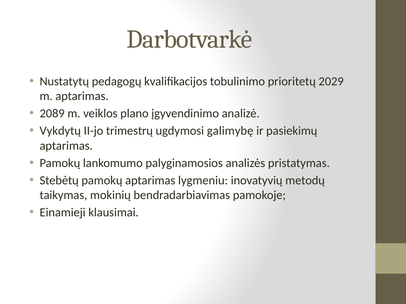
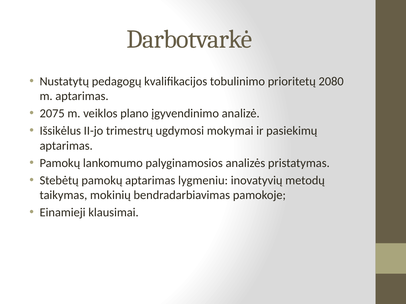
2029: 2029 -> 2080
2089: 2089 -> 2075
Vykdytų: Vykdytų -> Išsikėlus
galimybę: galimybę -> mokymai
